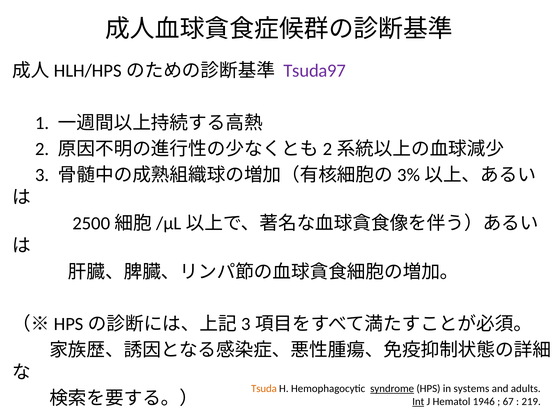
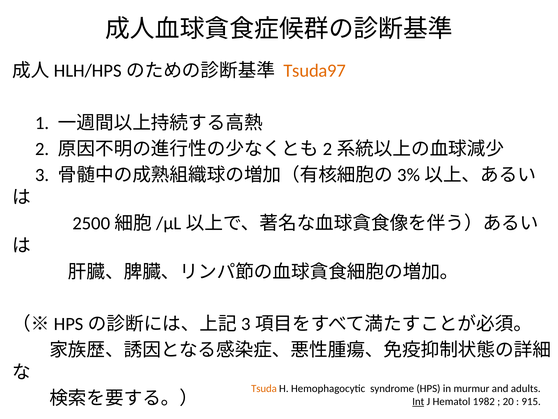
Tsuda97 colour: purple -> orange
syndrome underline: present -> none
systems: systems -> murmur
1946: 1946 -> 1982
67: 67 -> 20
219: 219 -> 915
